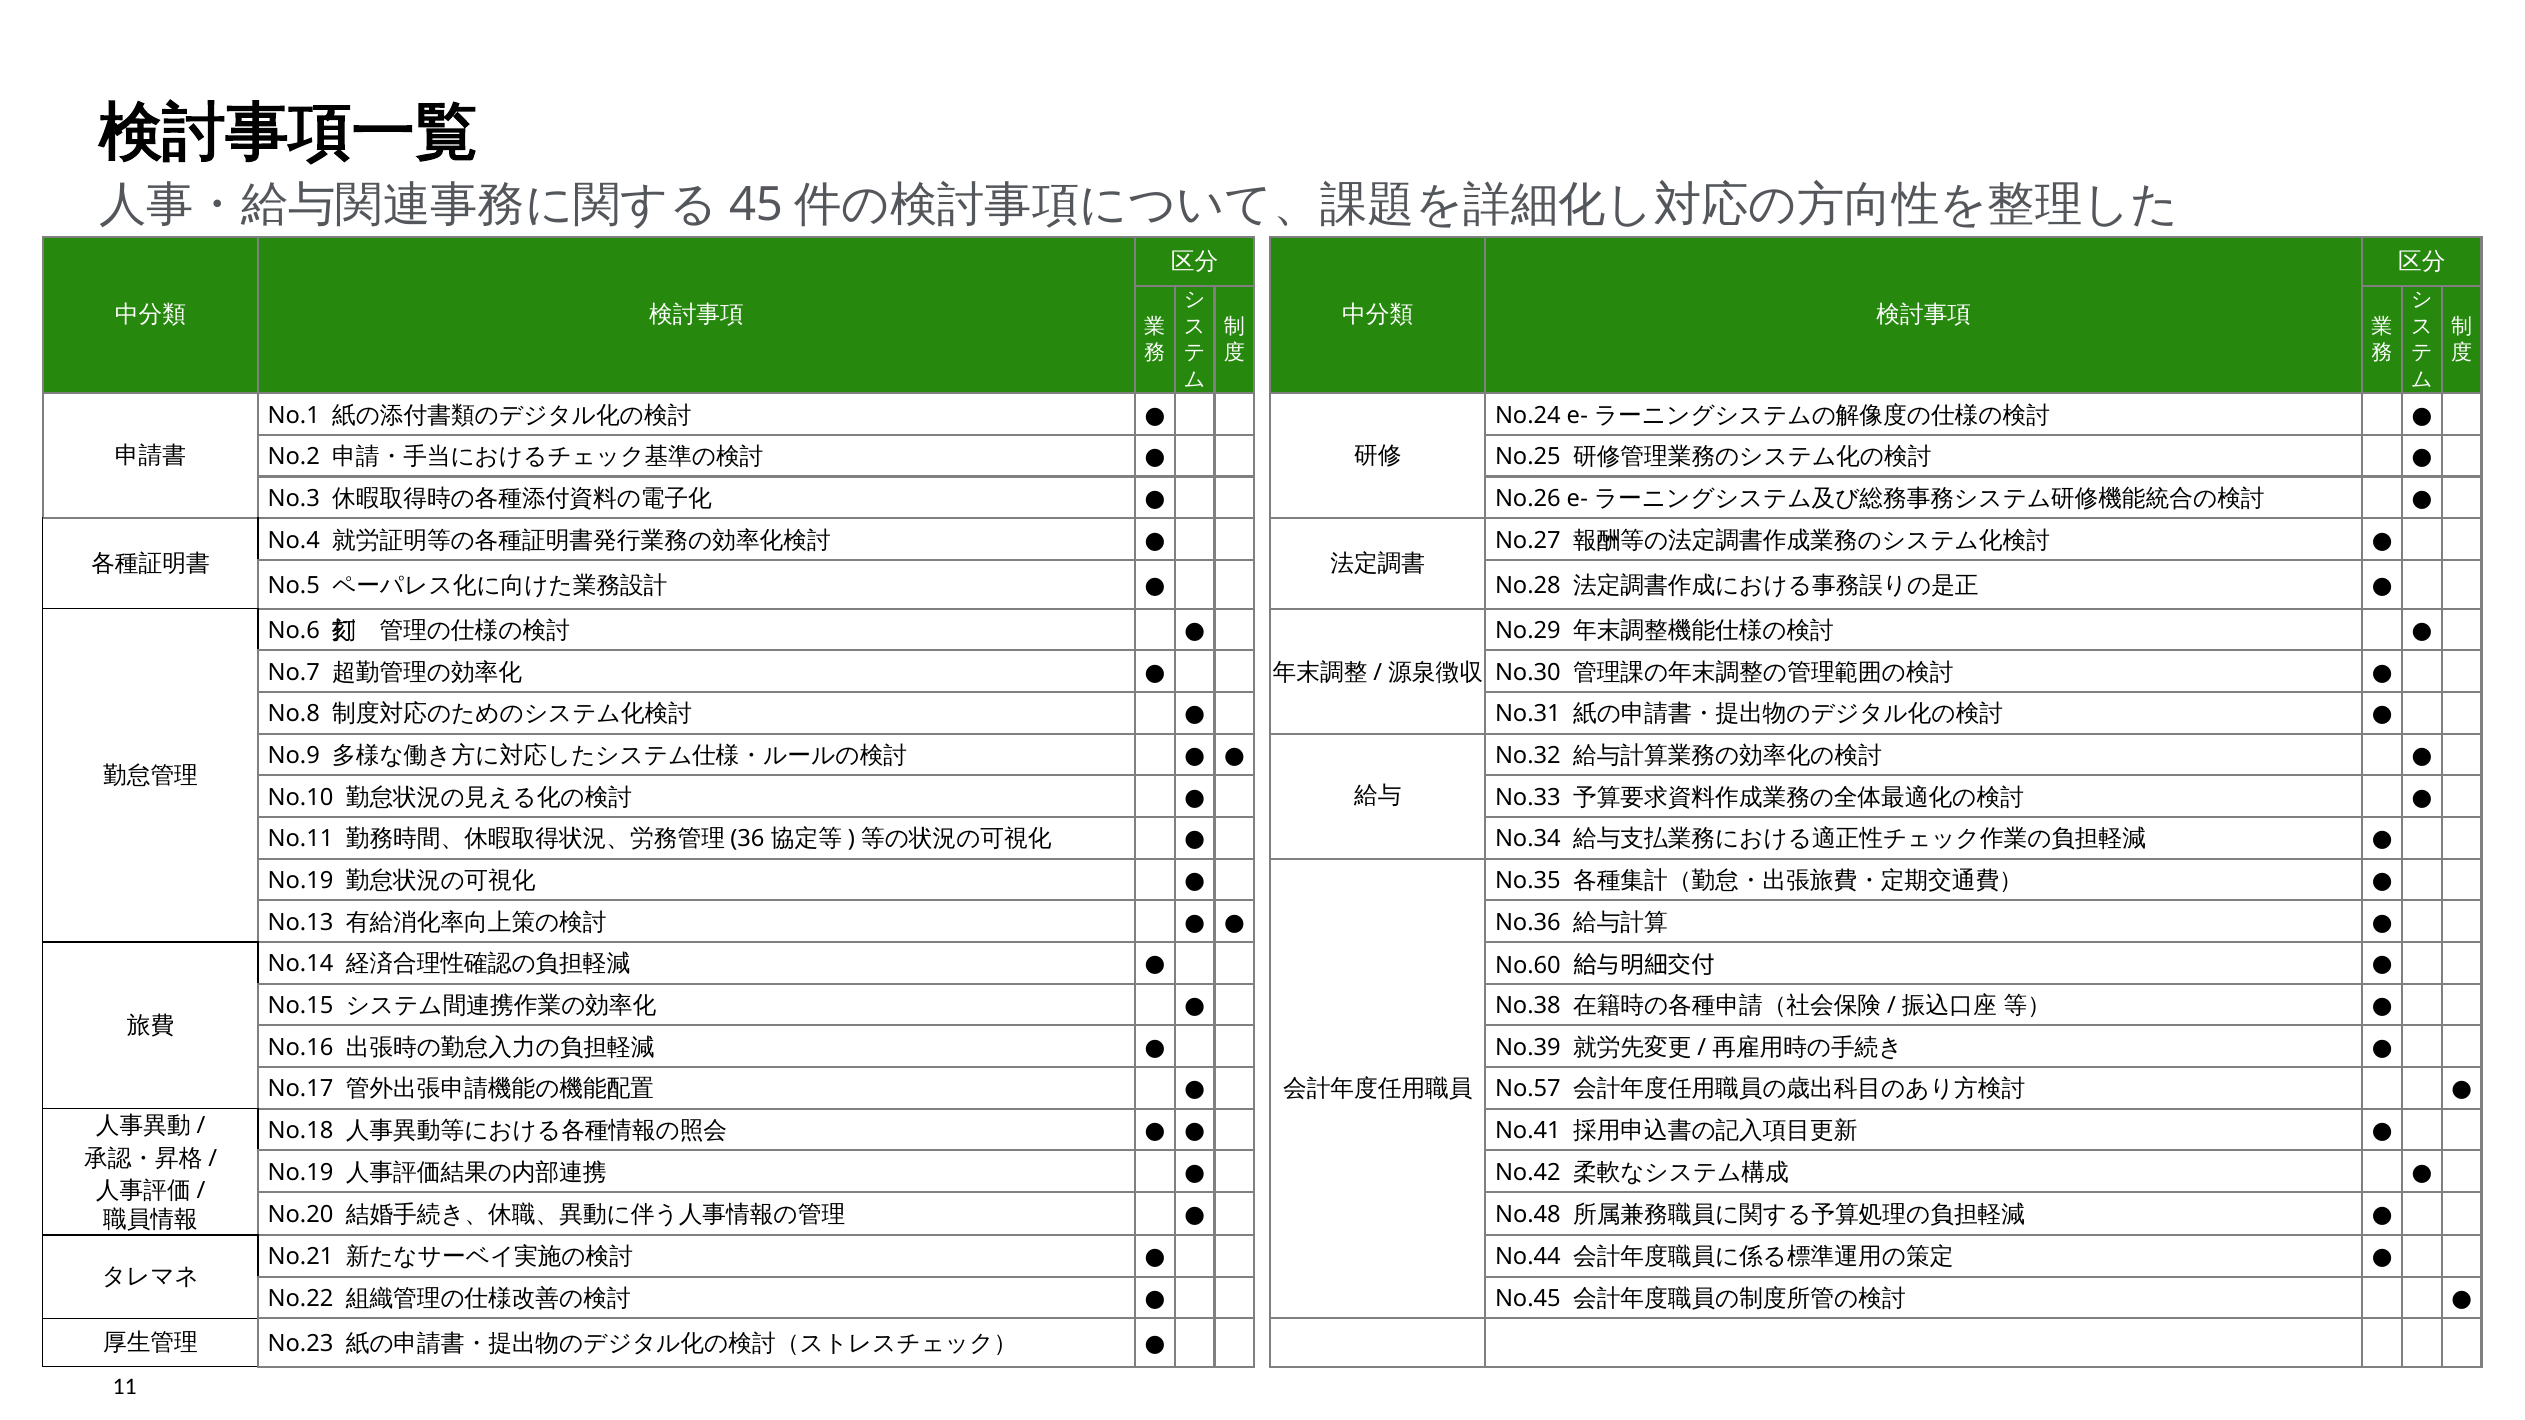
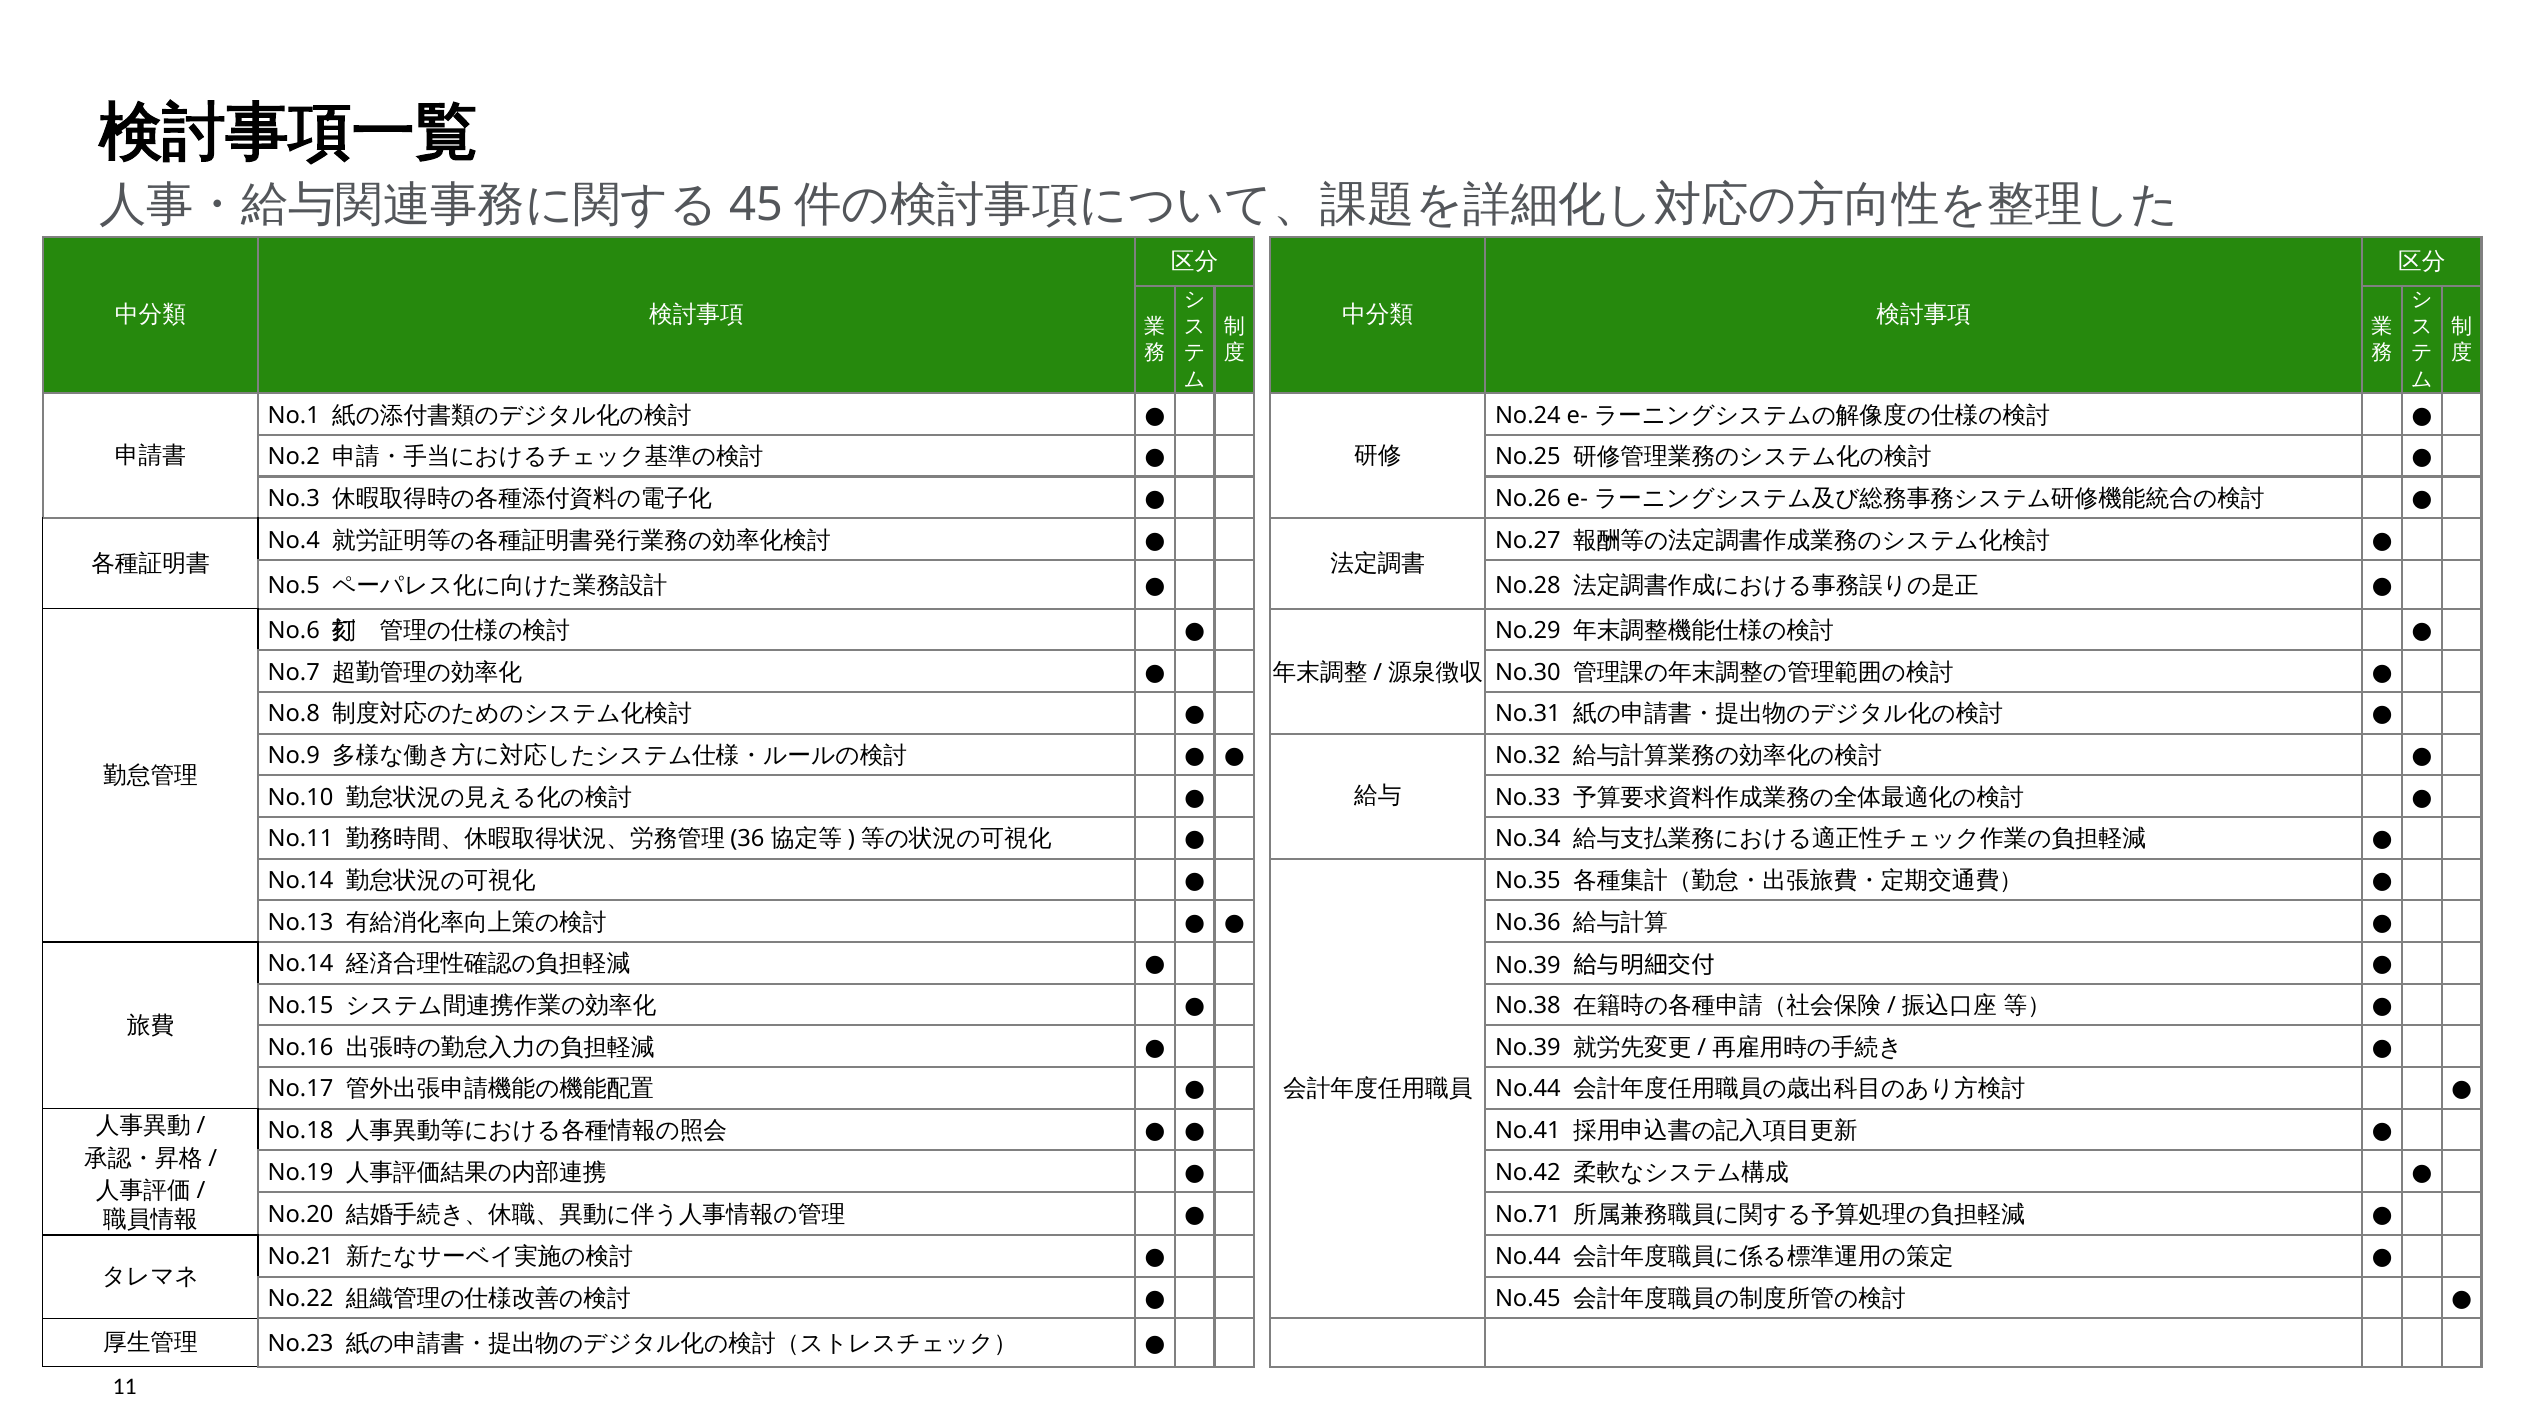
No.19 at (301, 881): No.19 -> No.14
No.60 at (1528, 965): No.60 -> No.39
No.57 at (1528, 1089): No.57 -> No.44
No.48: No.48 -> No.71
